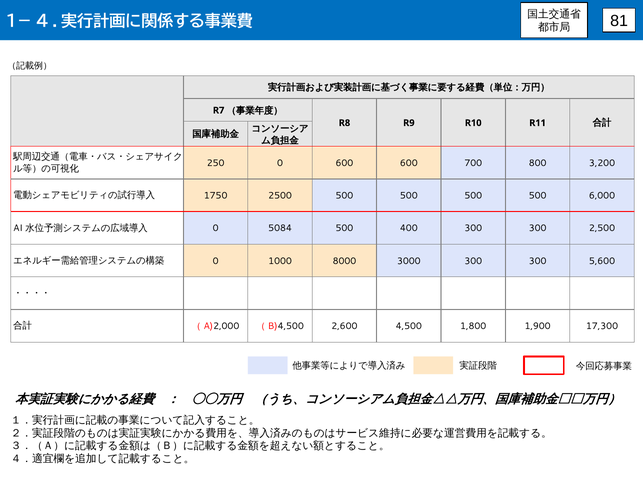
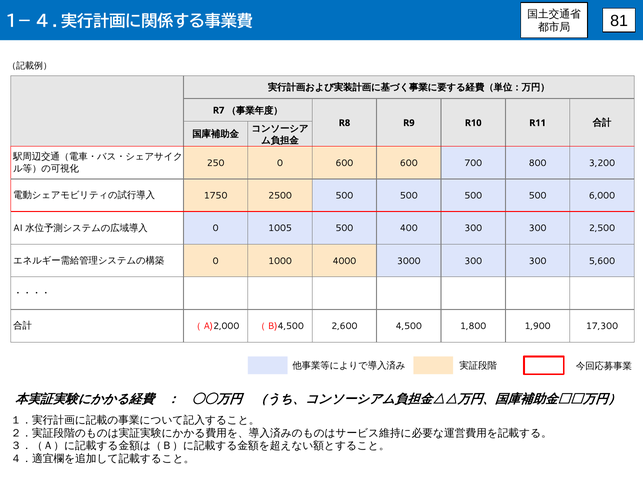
5084: 5084 -> 1005
8000: 8000 -> 4000
